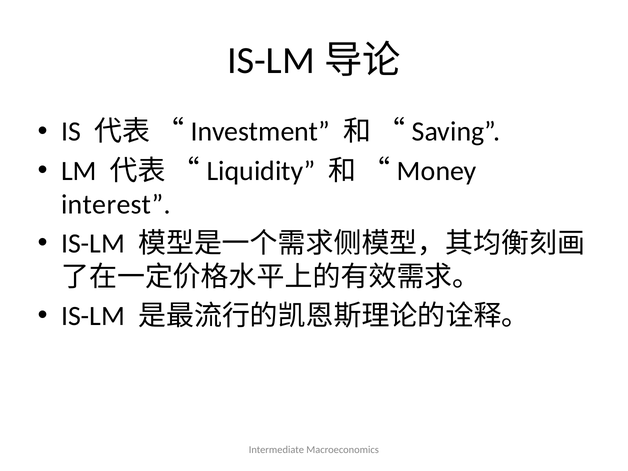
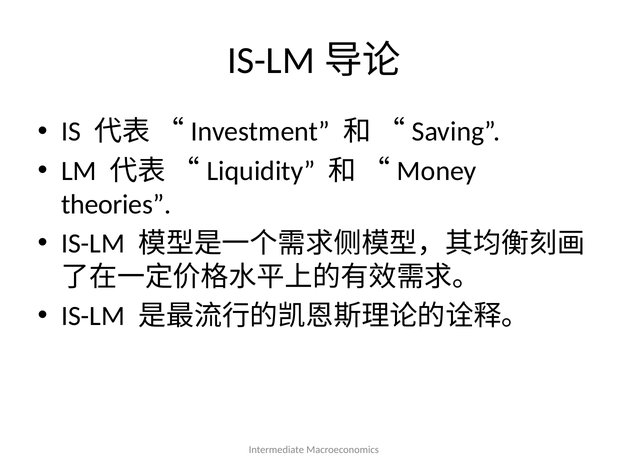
interest: interest -> theories
